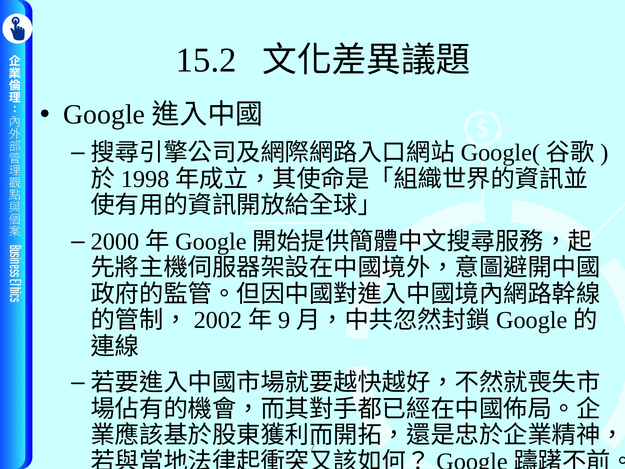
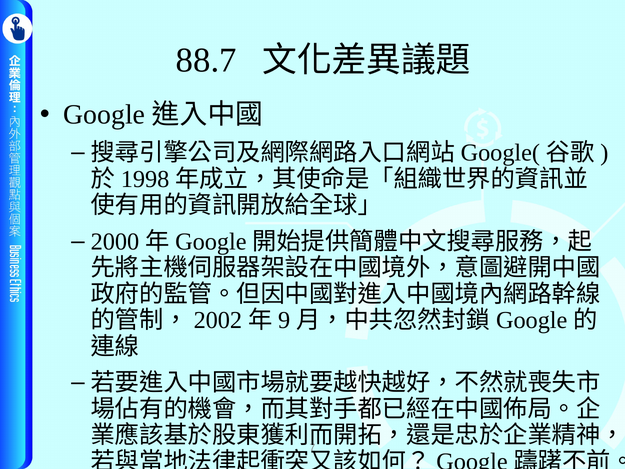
15.2: 15.2 -> 88.7
